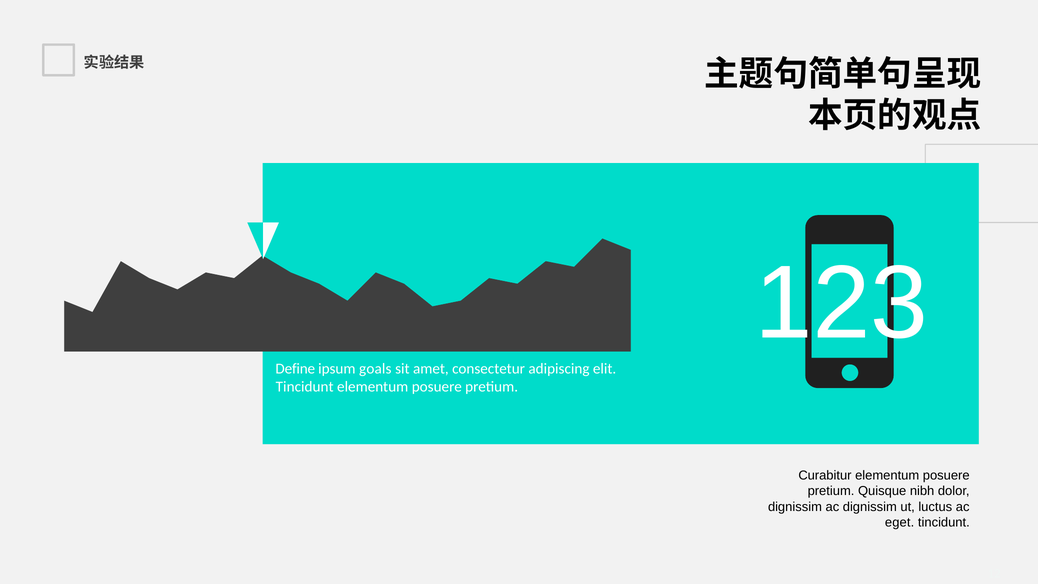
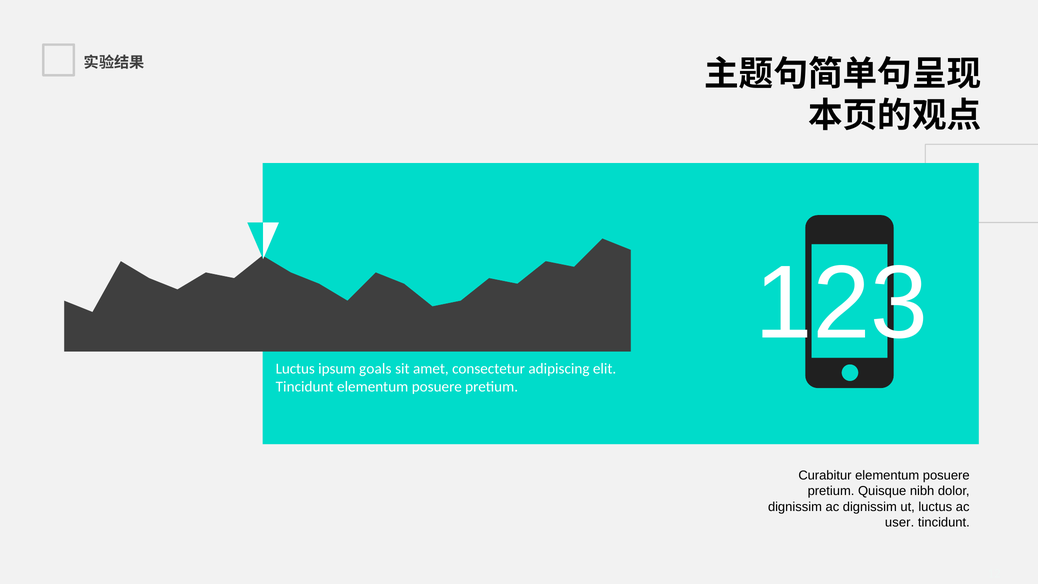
Define at (295, 369): Define -> Luctus
eget: eget -> user
